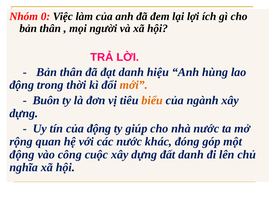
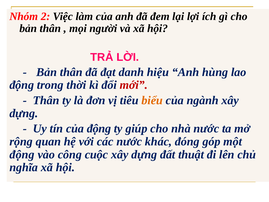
0: 0 -> 2
mới colour: orange -> red
Buôn at (46, 100): Buôn -> Thân
đất danh: danh -> thuật
